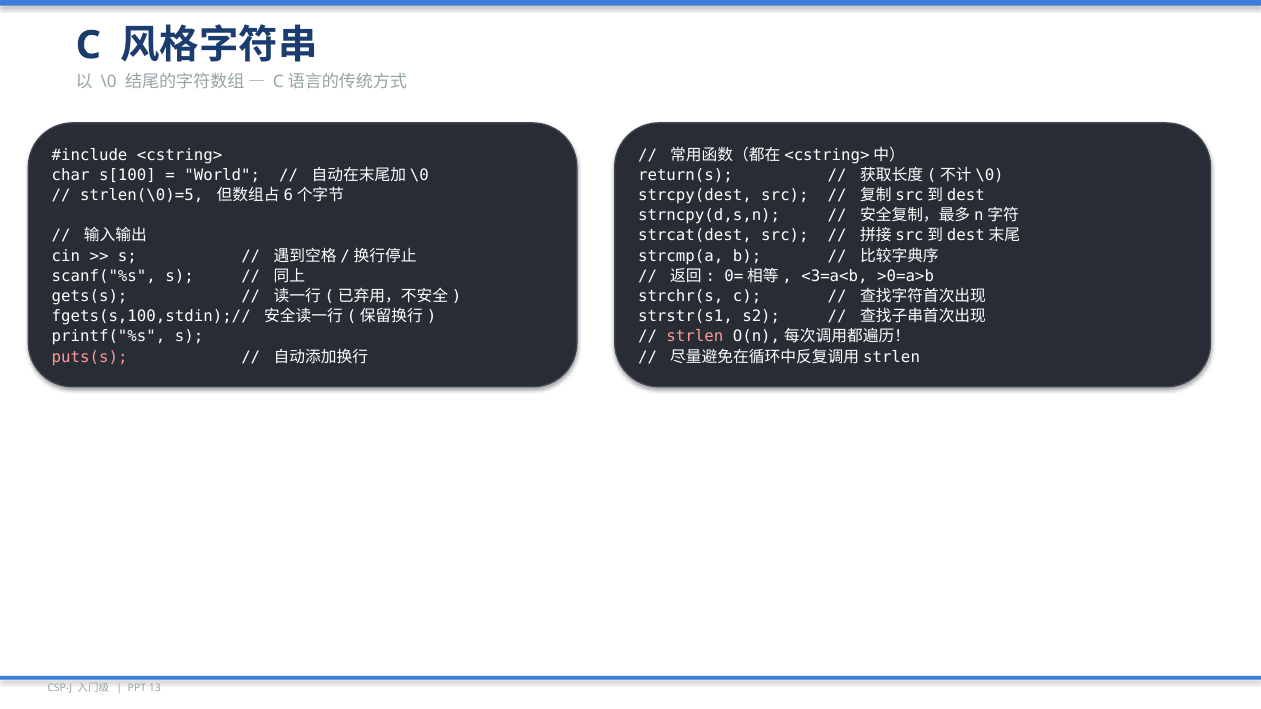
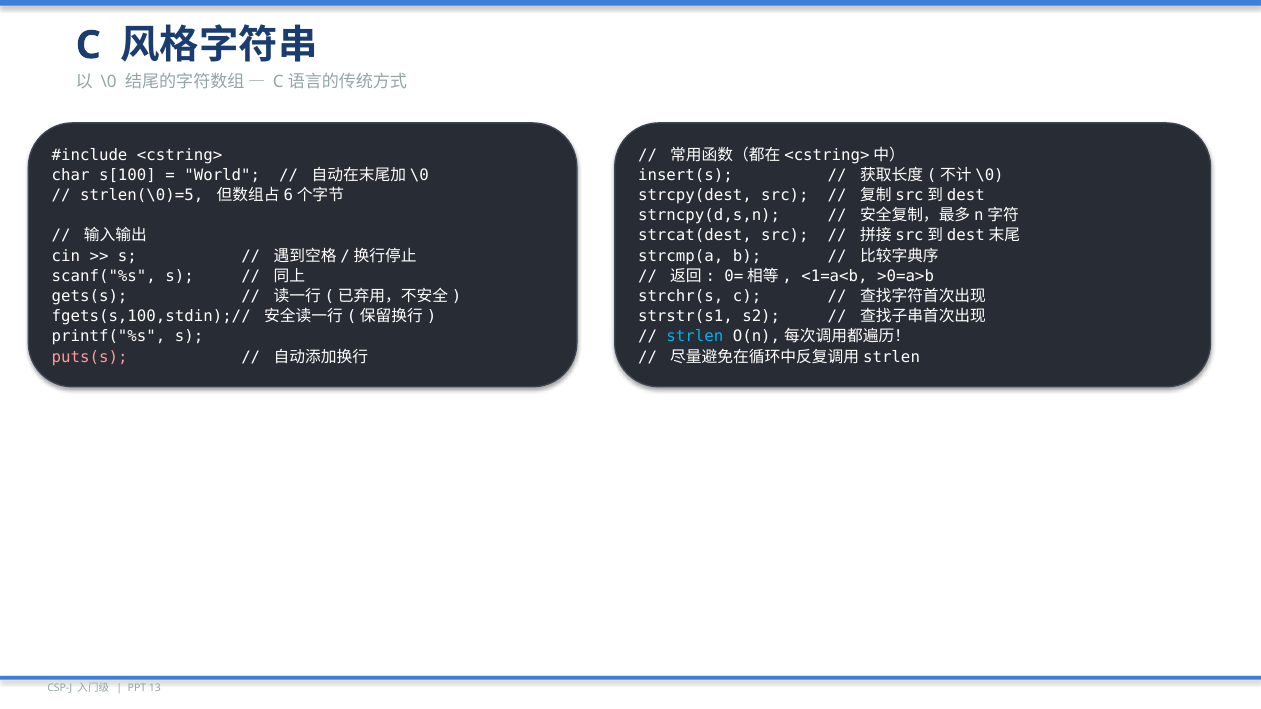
return(s: return(s -> insert(s
<3=a<b: <3=a<b -> <1=a<b
strlen at (695, 337) colour: pink -> light blue
